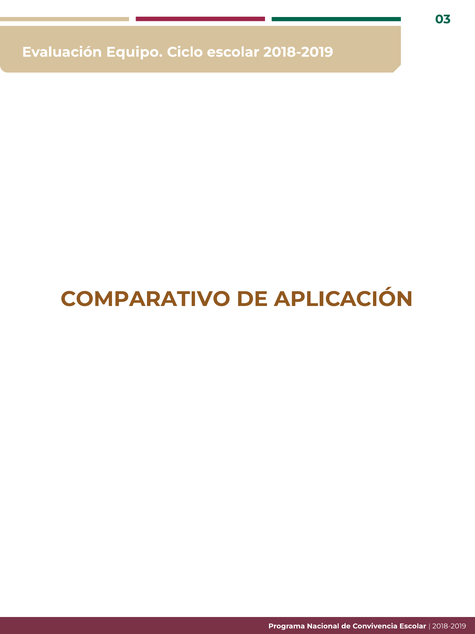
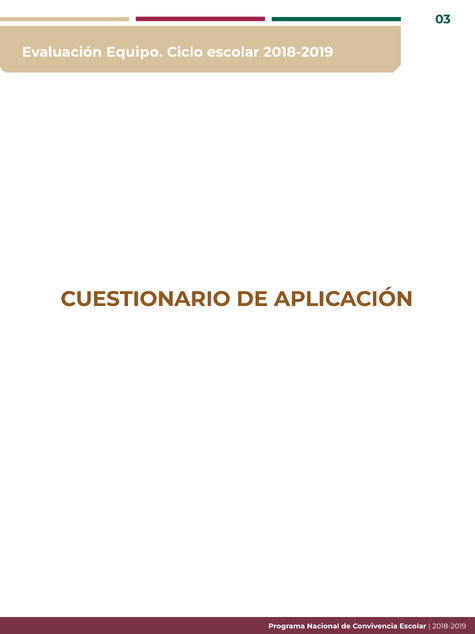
COMPARATIVO: COMPARATIVO -> CUESTIONARIO
